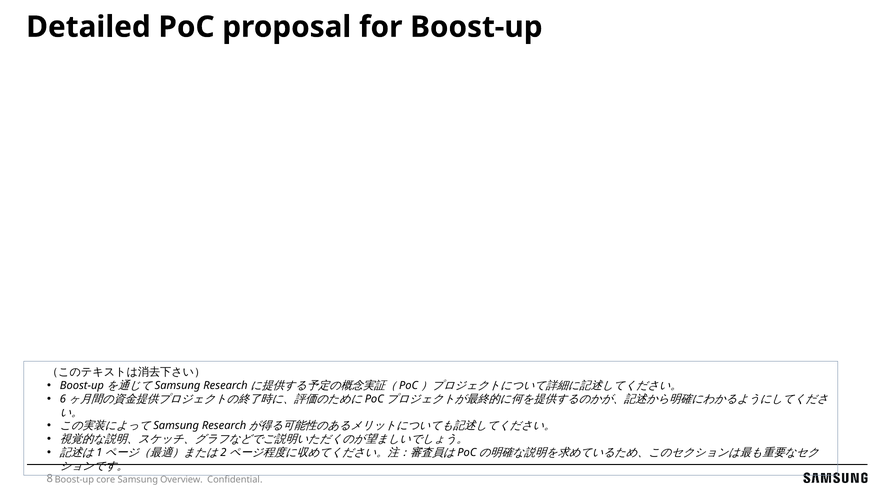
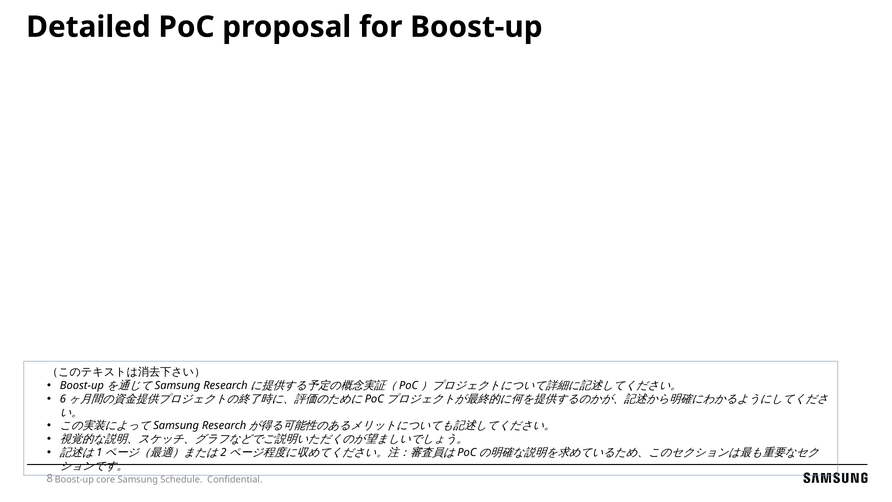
Overview: Overview -> Schedule
